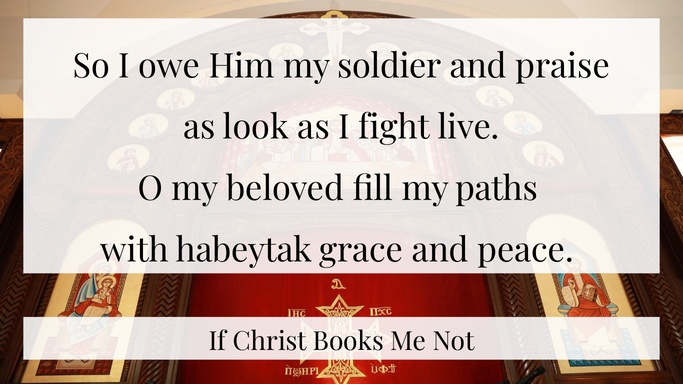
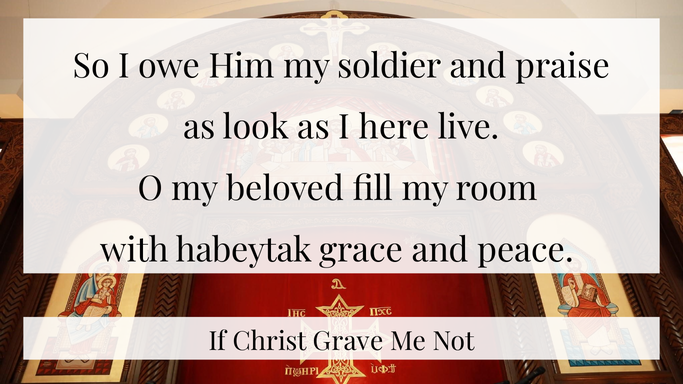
fight: fight -> here
paths: paths -> room
Books: Books -> Grave
